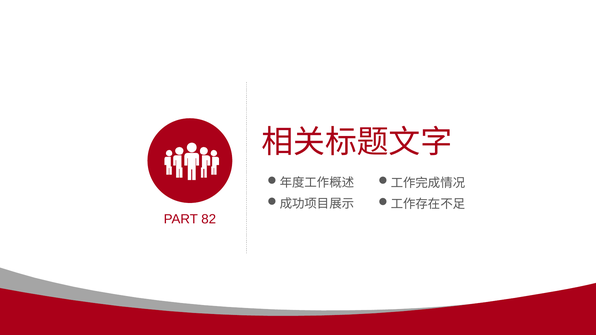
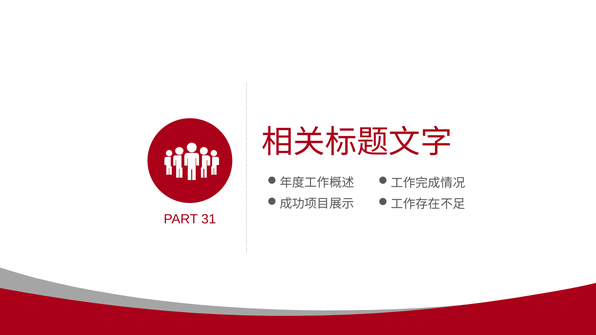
82: 82 -> 31
